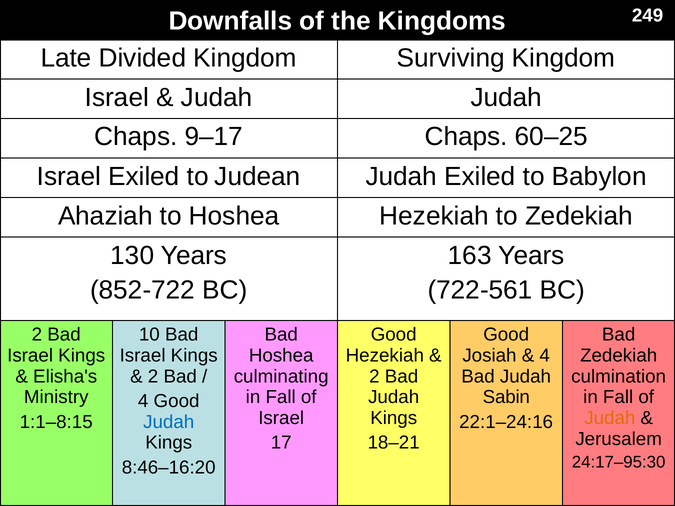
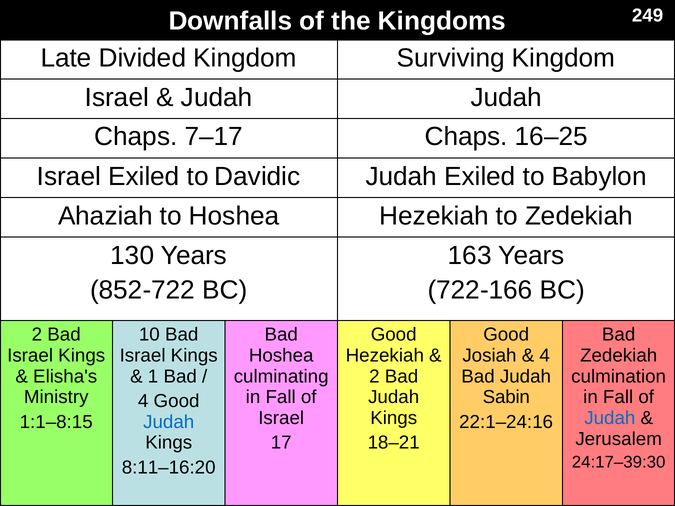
9–17: 9–17 -> 7–17
60–25: 60–25 -> 16–25
Judean: Judean -> Davidic
722-561: 722-561 -> 722-166
2 at (153, 377): 2 -> 1
Judah at (610, 418) colour: orange -> blue
24:17–95:30: 24:17–95:30 -> 24:17–39:30
8:46–16:20: 8:46–16:20 -> 8:11–16:20
